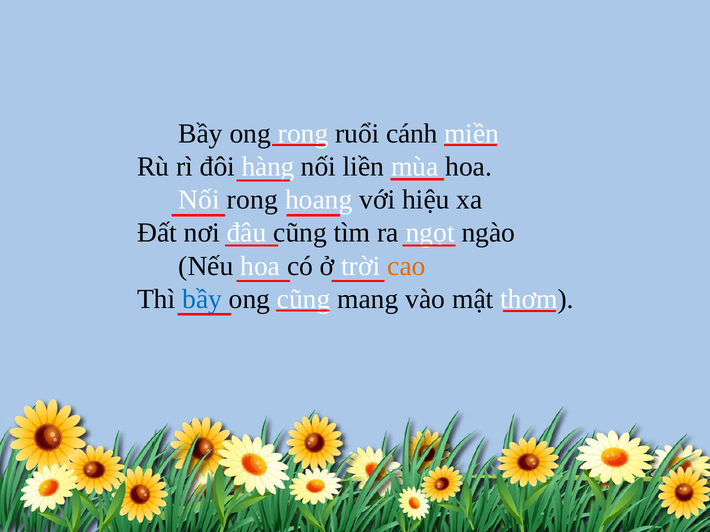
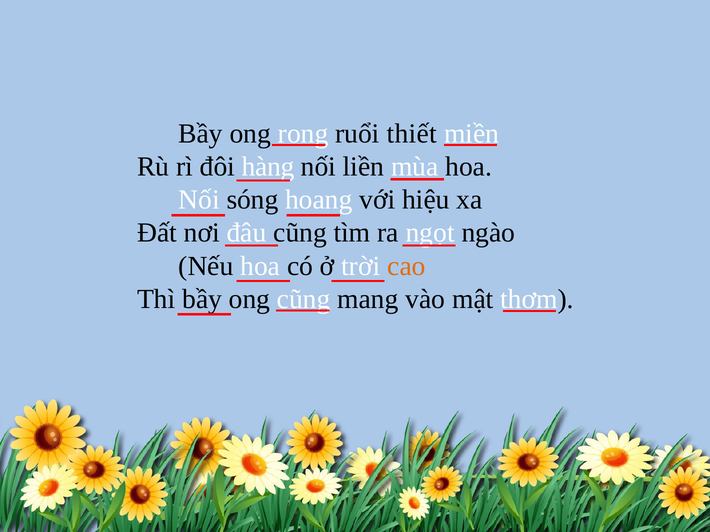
cánh: cánh -> thiết
Nối rong: rong -> sóng
bầy at (202, 299) colour: blue -> black
